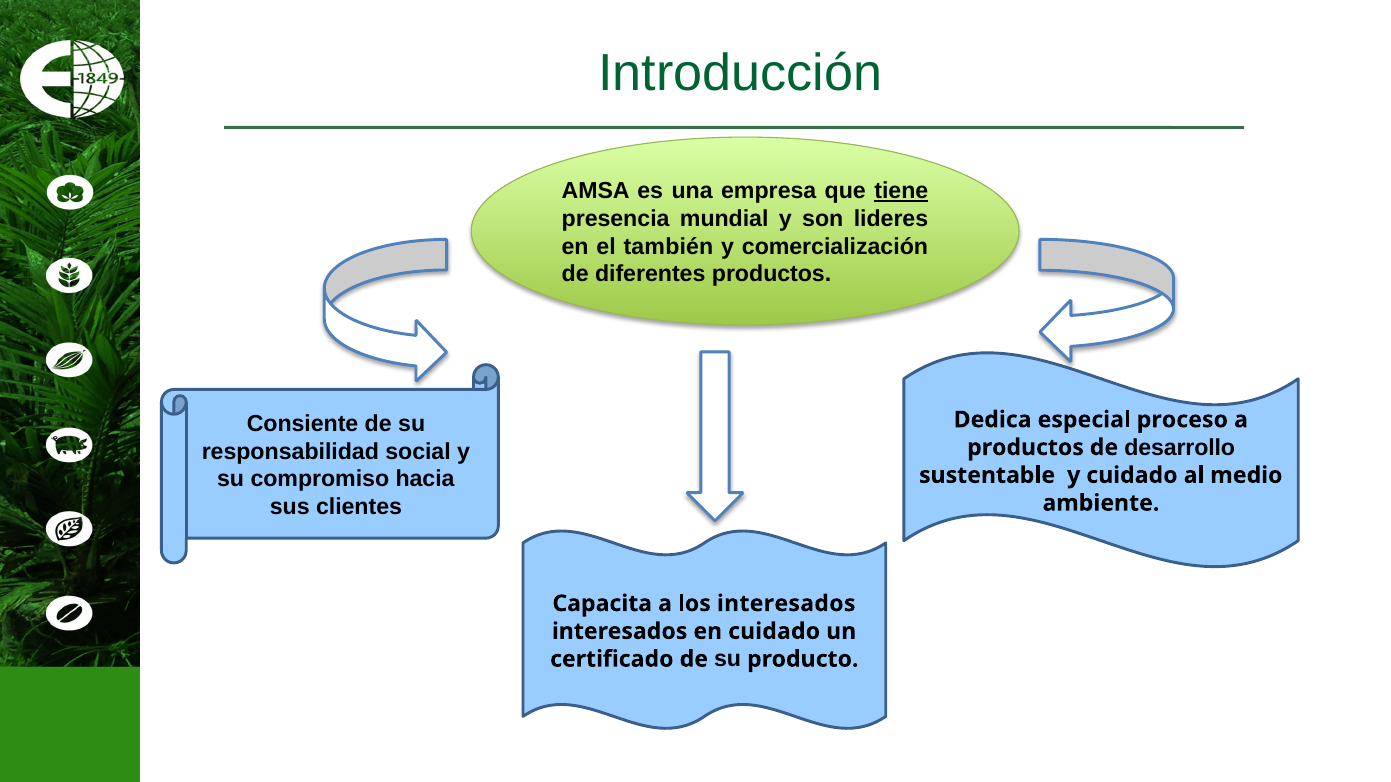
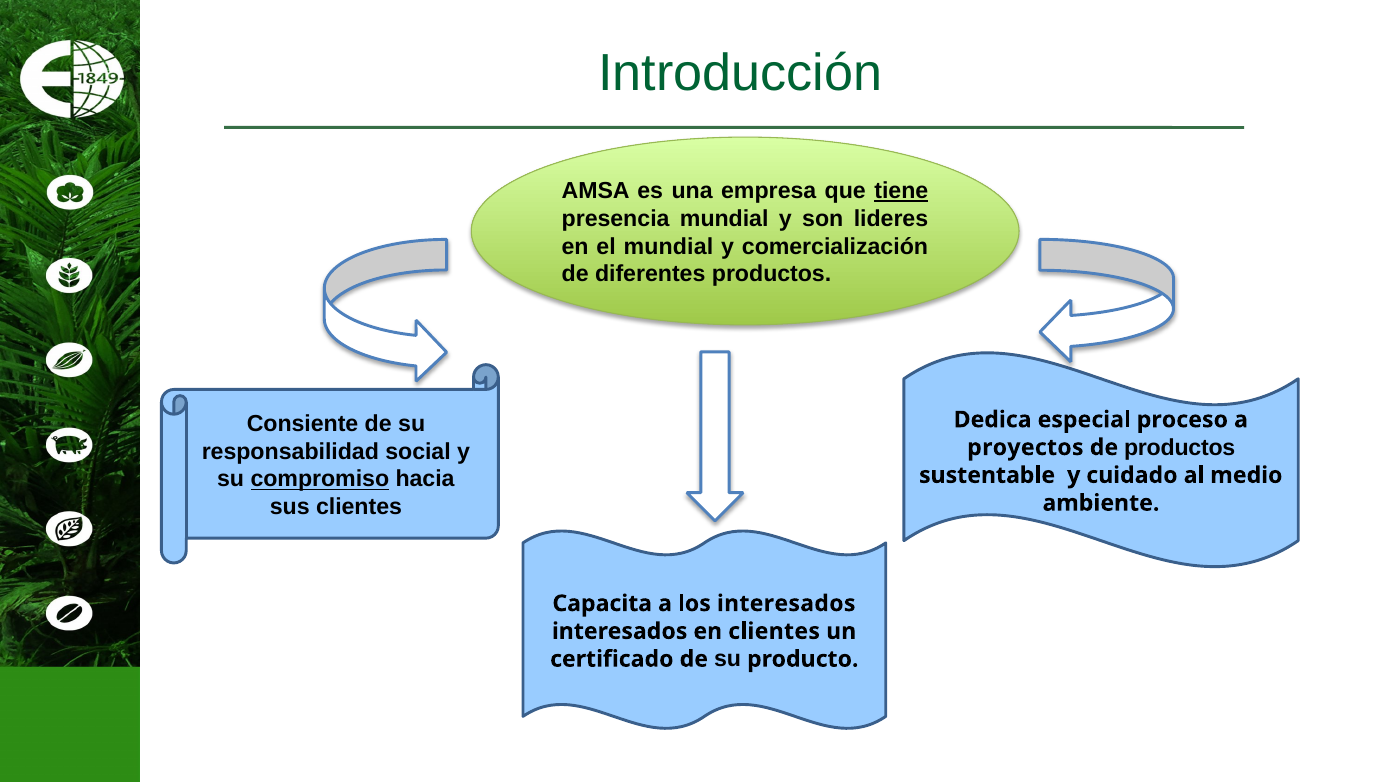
el también: también -> mundial
productos at (1026, 448): productos -> proyectos
de desarrollo: desarrollo -> productos
compromiso underline: none -> present
en cuidado: cuidado -> clientes
